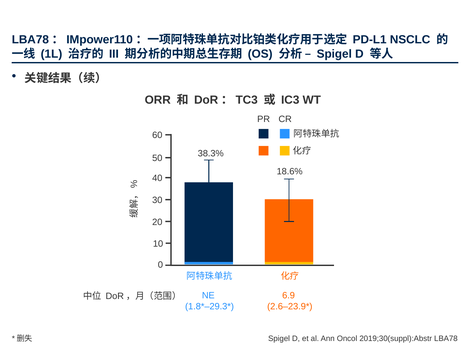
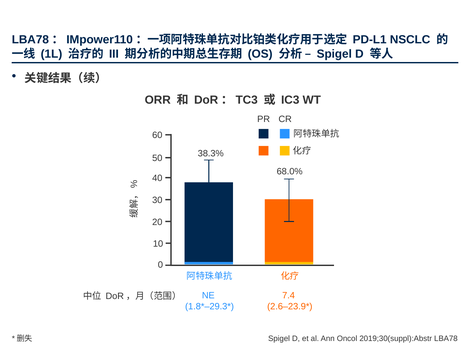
18.6%: 18.6% -> 68.0%
6.9: 6.9 -> 7.4
